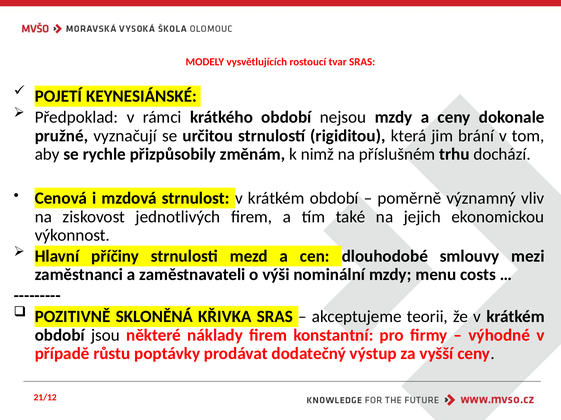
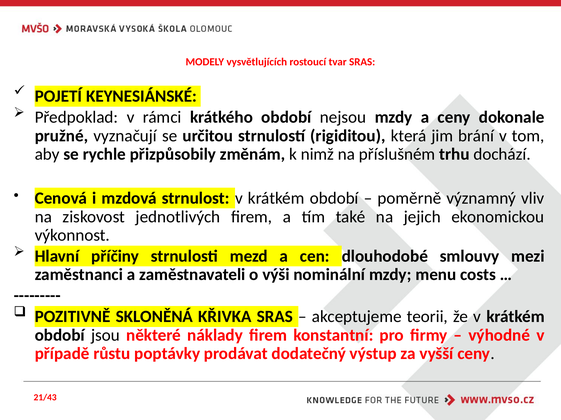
21/12: 21/12 -> 21/43
